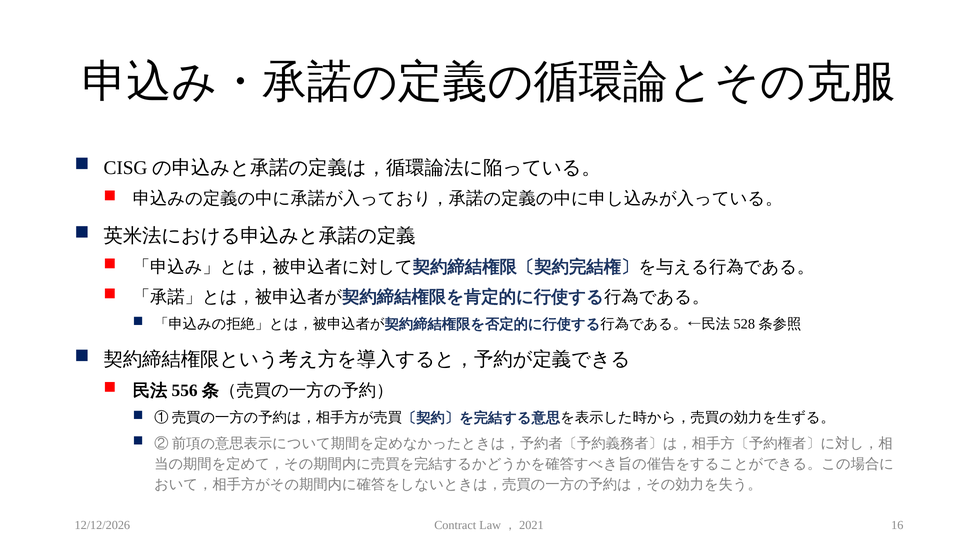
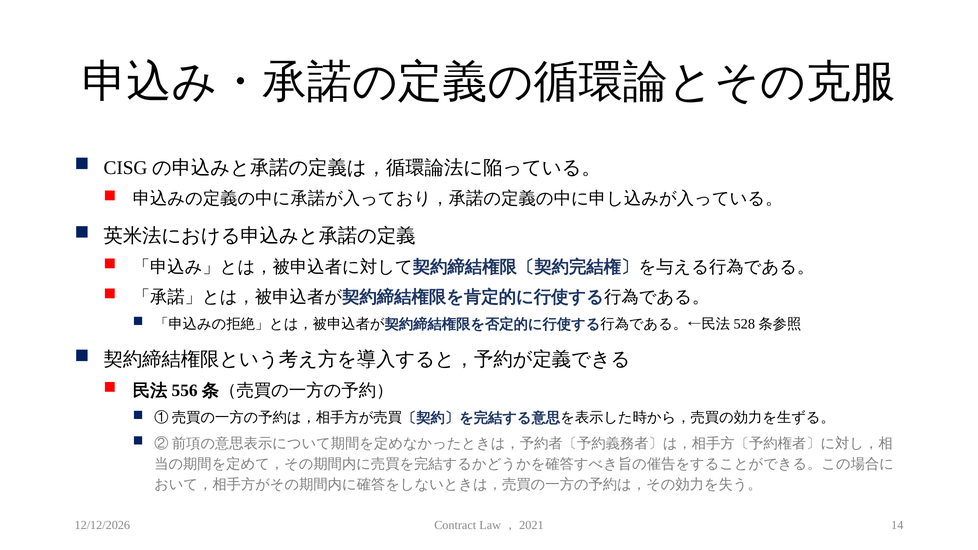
16: 16 -> 14
